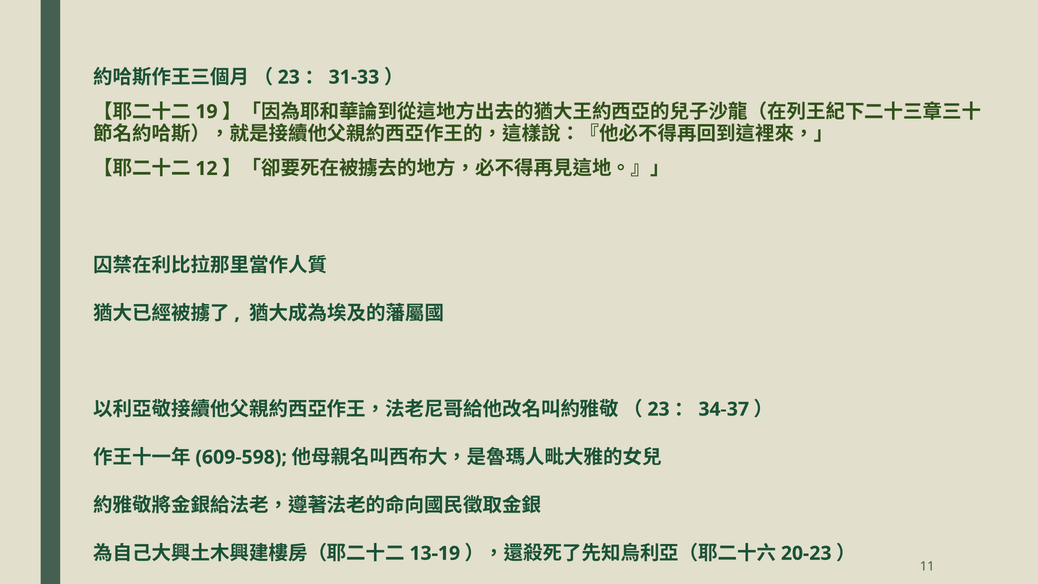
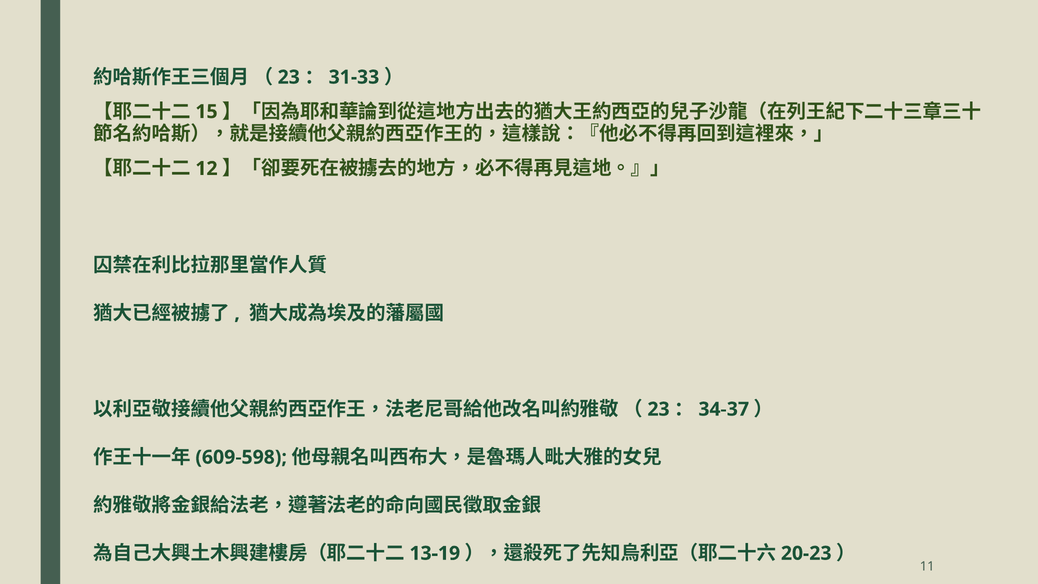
19: 19 -> 15
